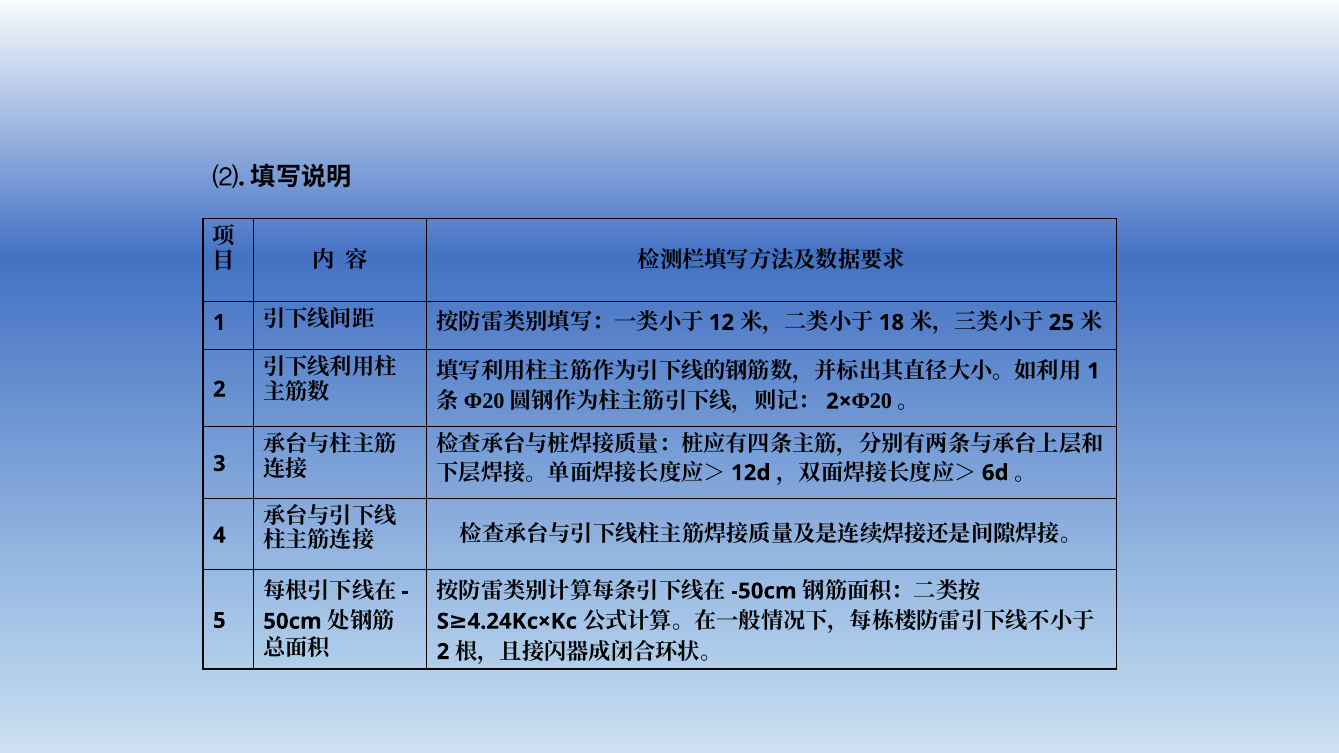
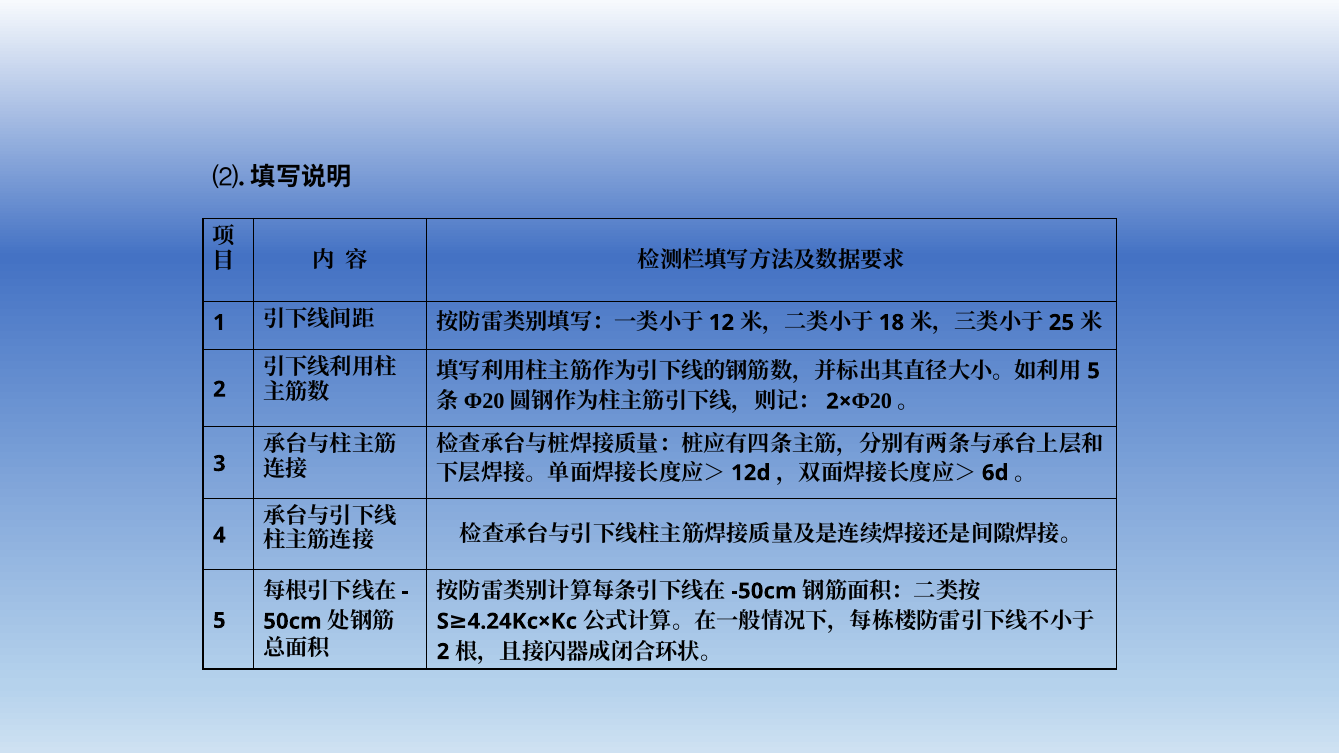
1 at (1094, 371): 1 -> 5
